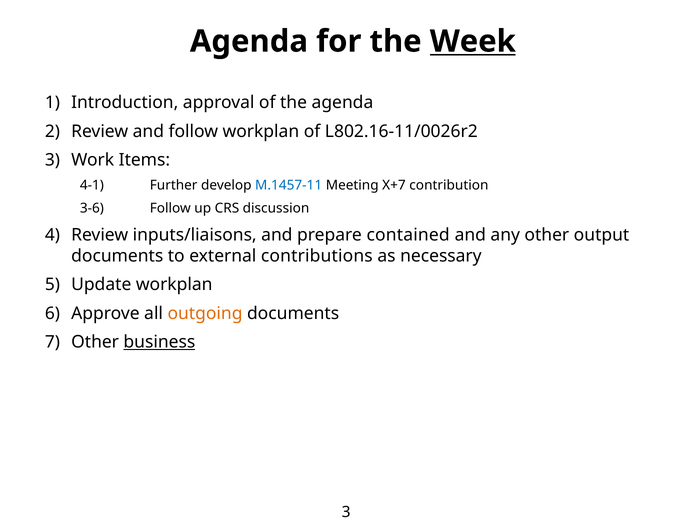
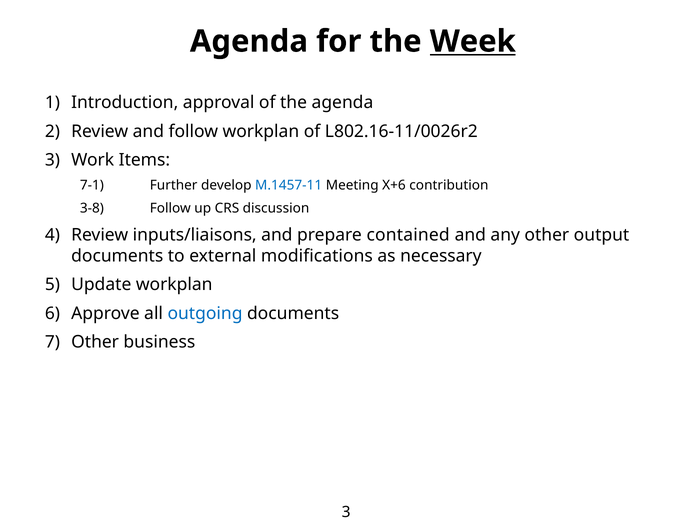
4-1: 4-1 -> 7-1
X+7: X+7 -> X+6
3-6: 3-6 -> 3-8
contributions: contributions -> modifications
outgoing colour: orange -> blue
business underline: present -> none
